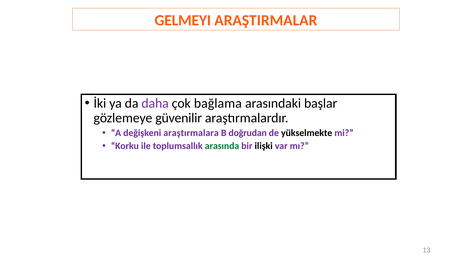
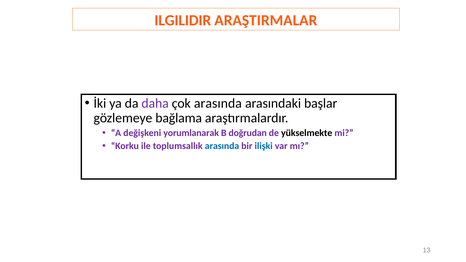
GELMEYI: GELMEYI -> ILGILIDIR
çok bağlama: bağlama -> arasında
güvenilir: güvenilir -> bağlama
araştırmalara: araştırmalara -> yorumlanarak
arasında at (222, 146) colour: green -> blue
ilişki colour: black -> blue
